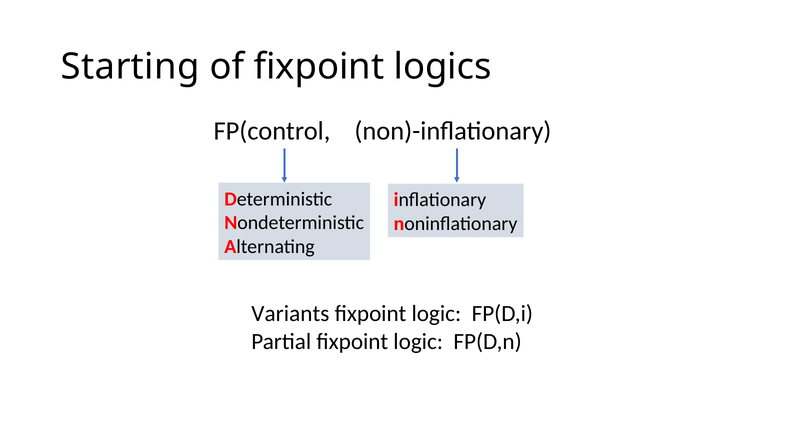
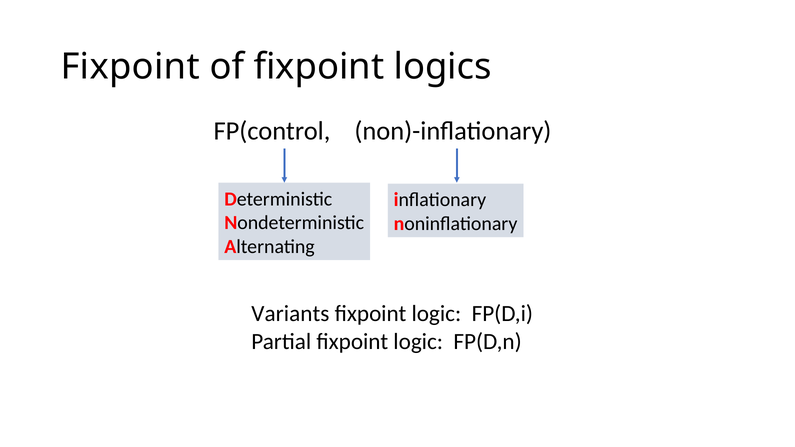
Starting at (130, 67): Starting -> Fixpoint
